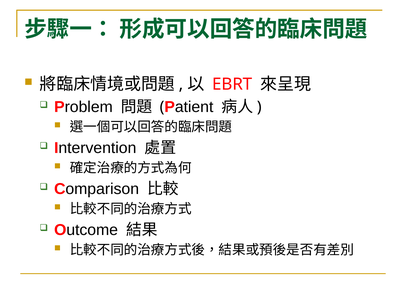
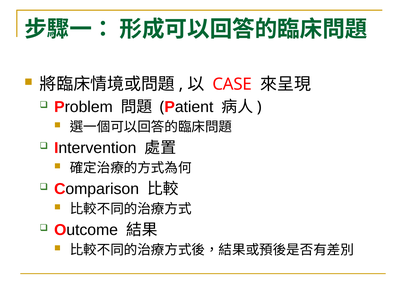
EBRT: EBRT -> CASE
